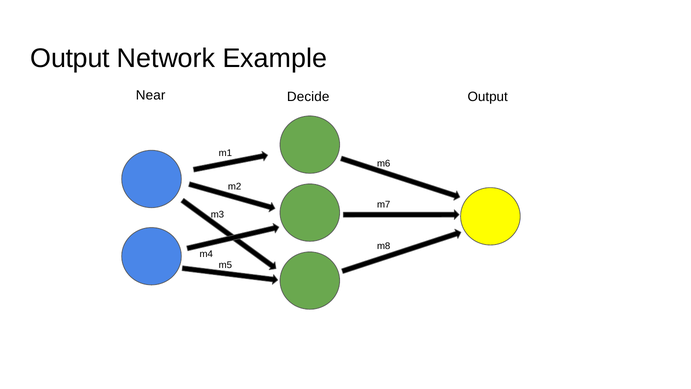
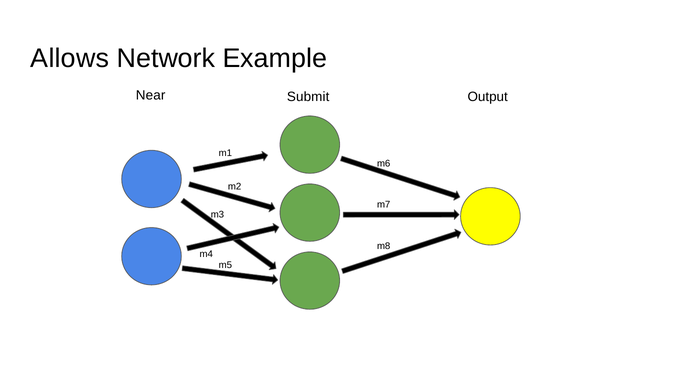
Output at (70, 59): Output -> Allows
Decide: Decide -> Submit
